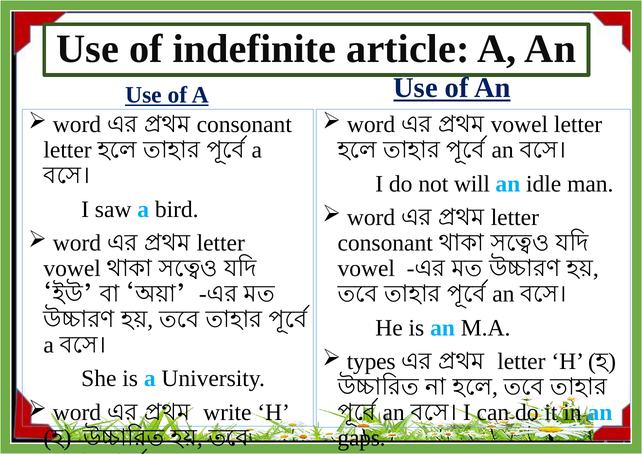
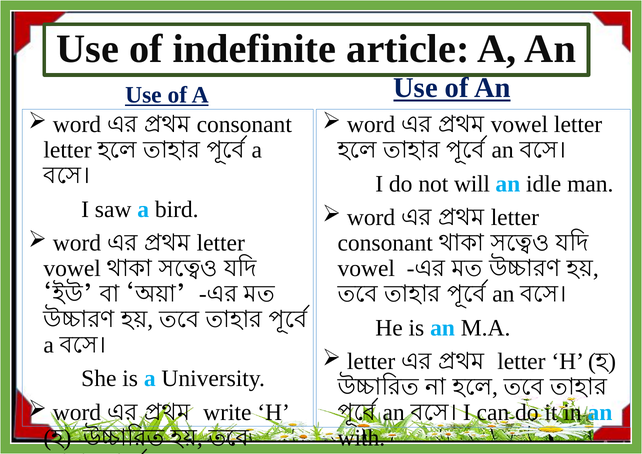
types at (371, 362): types -> letter
gaps: gaps -> with
